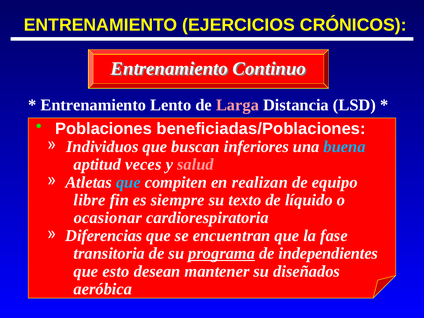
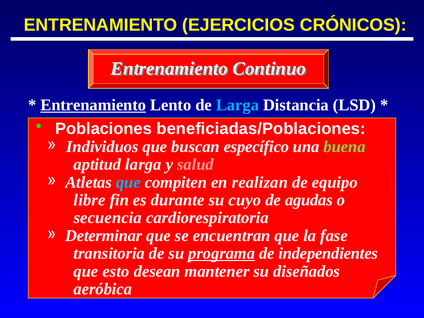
Entrenamiento at (93, 105) underline: none -> present
Larga at (238, 105) colour: pink -> light blue
inferiores: inferiores -> específico
buena colour: light blue -> light green
aptitud veces: veces -> larga
siempre: siempre -> durante
texto: texto -> cuyo
líquido: líquido -> agudas
ocasionar: ocasionar -> secuencia
Diferencias: Diferencias -> Determinar
